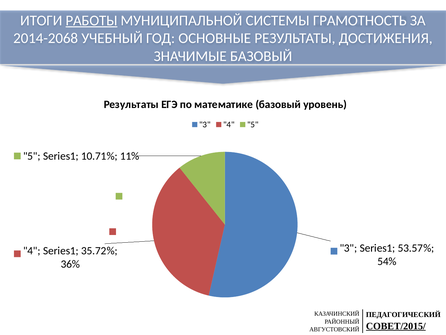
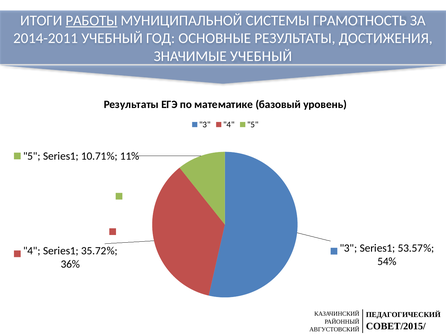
2014-2068: 2014-2068 -> 2014-2011
ЗНАЧИМЫЕ БАЗОВЫЙ: БАЗОВЫЙ -> УЧЕБНЫЙ
СОВЕТ/2015/ underline: present -> none
